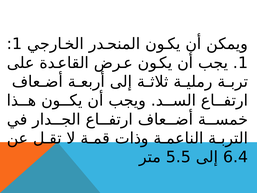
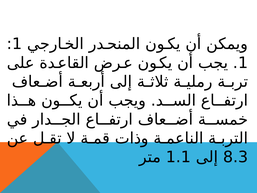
5.5: 5.5 -> 1.1
6.4: 6.4 -> 8.3
